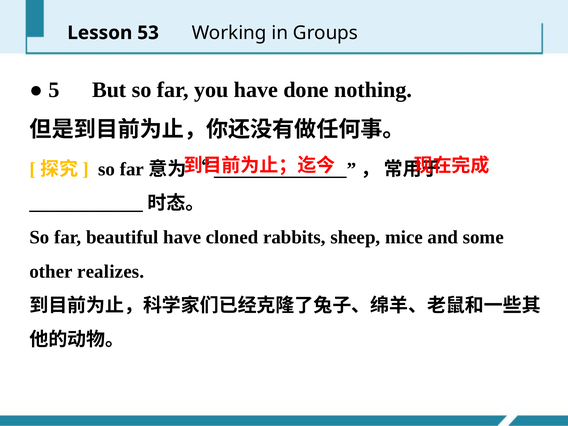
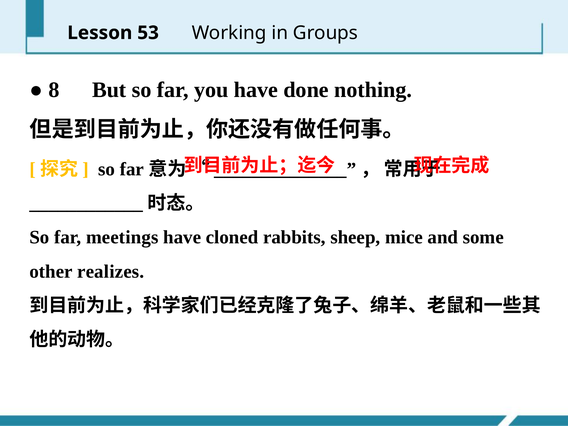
5: 5 -> 8
beautiful: beautiful -> meetings
